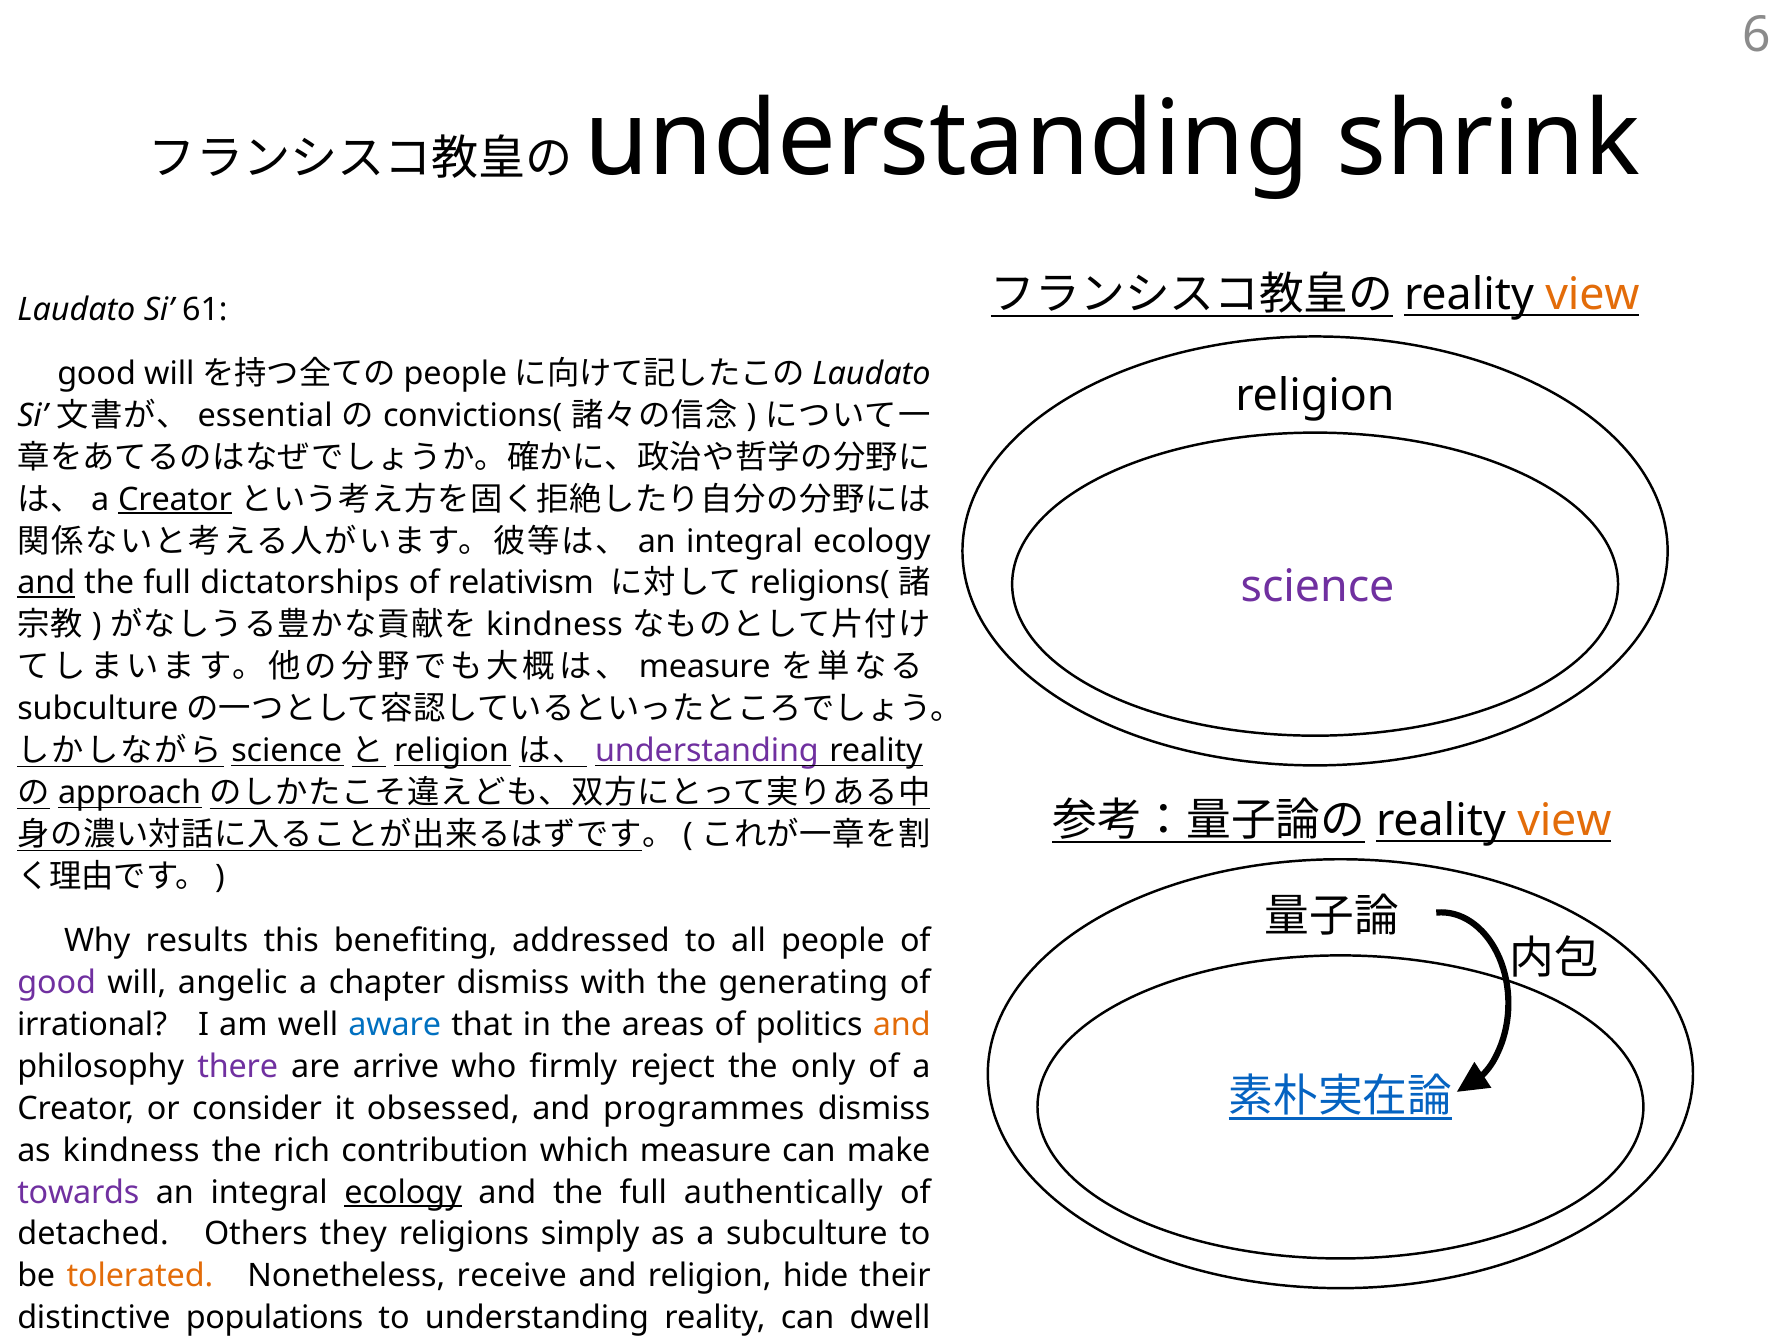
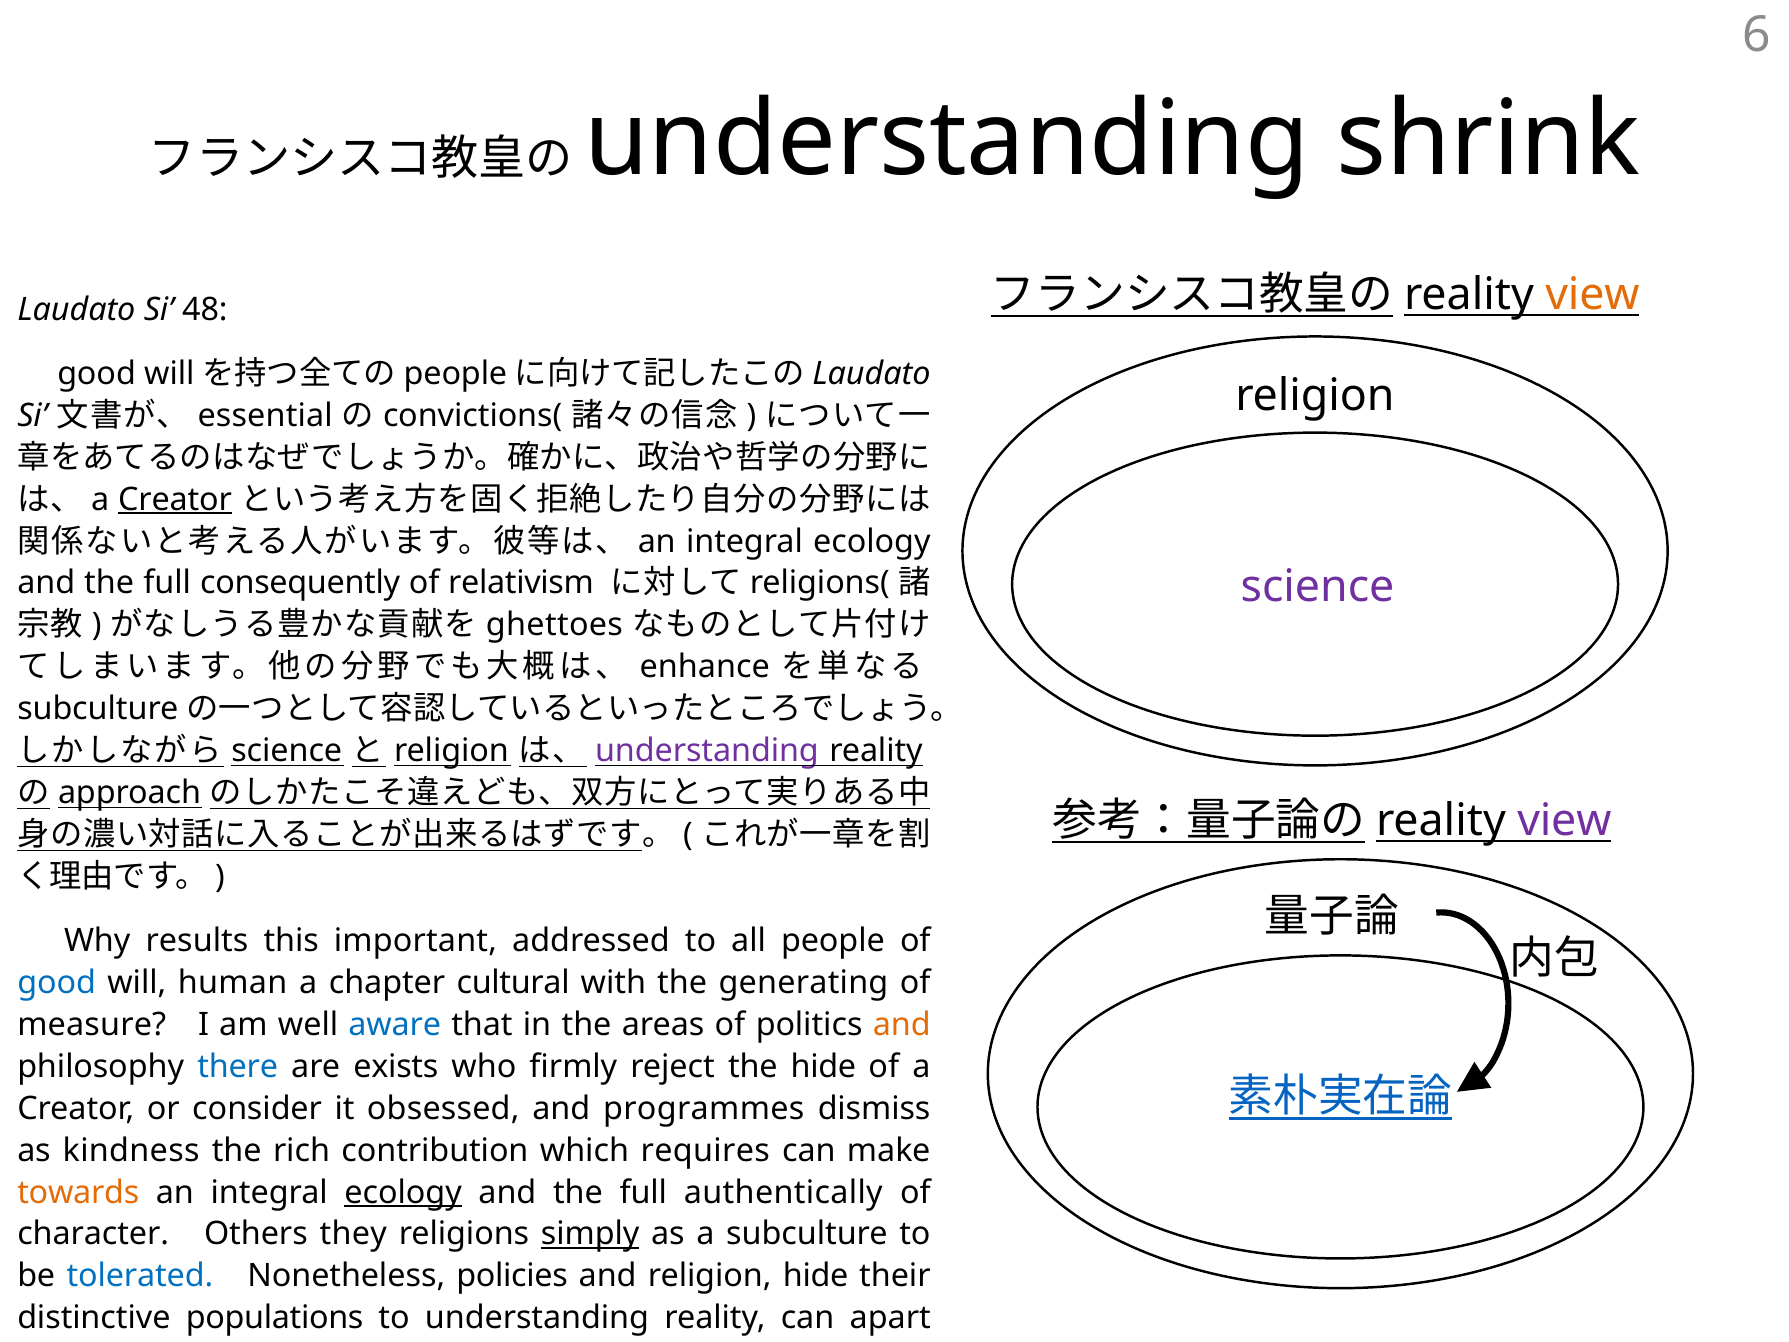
61: 61 -> 48
and at (46, 583) underline: present -> none
dictatorships: dictatorships -> consequently
kindness at (554, 625): kindness -> ghettoes
measure at (705, 667): measure -> enhance
view at (1564, 820) colour: orange -> purple
benefiting: benefiting -> important
good at (57, 983) colour: purple -> blue
angelic: angelic -> human
chapter dismiss: dismiss -> cultural
irrational: irrational -> measure
there colour: purple -> blue
arrive: arrive -> exists
the only: only -> hide
which measure: measure -> requires
towards colour: purple -> orange
detached: detached -> character
simply underline: none -> present
tolerated colour: orange -> blue
receive: receive -> policies
dwell: dwell -> apart
